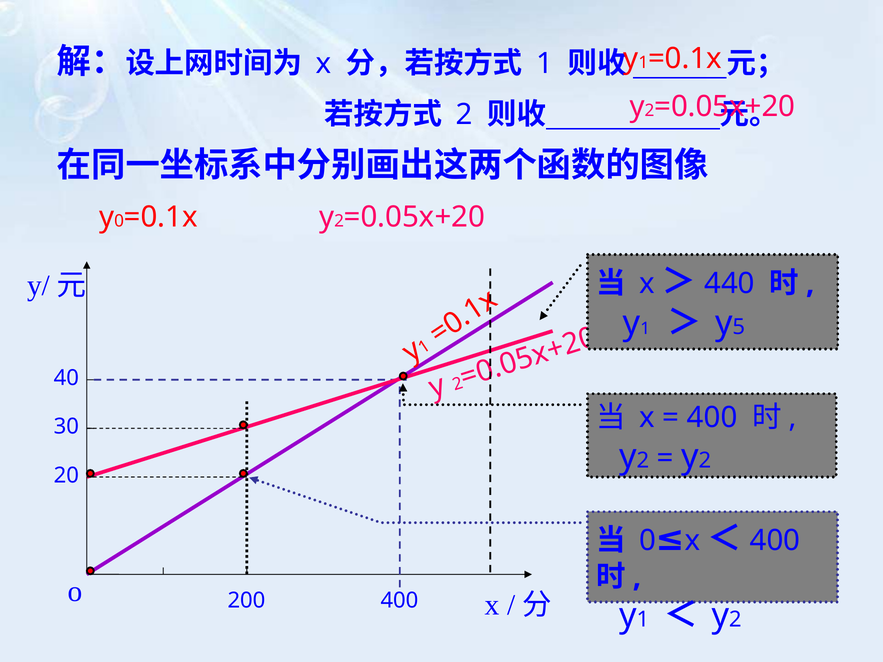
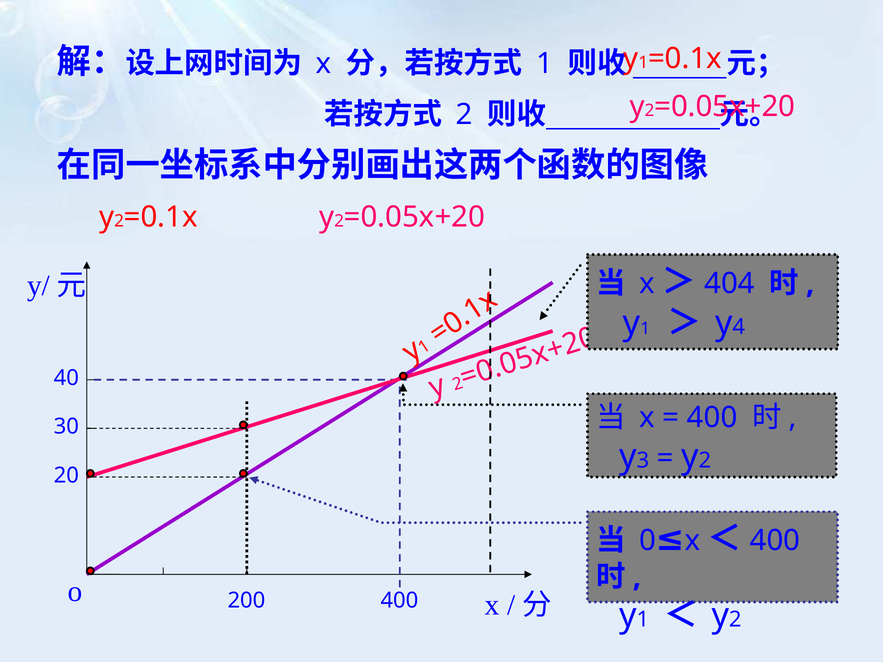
0 at (119, 221): 0 -> 2
440: 440 -> 404
y 5: 5 -> 4
2 at (643, 461): 2 -> 3
